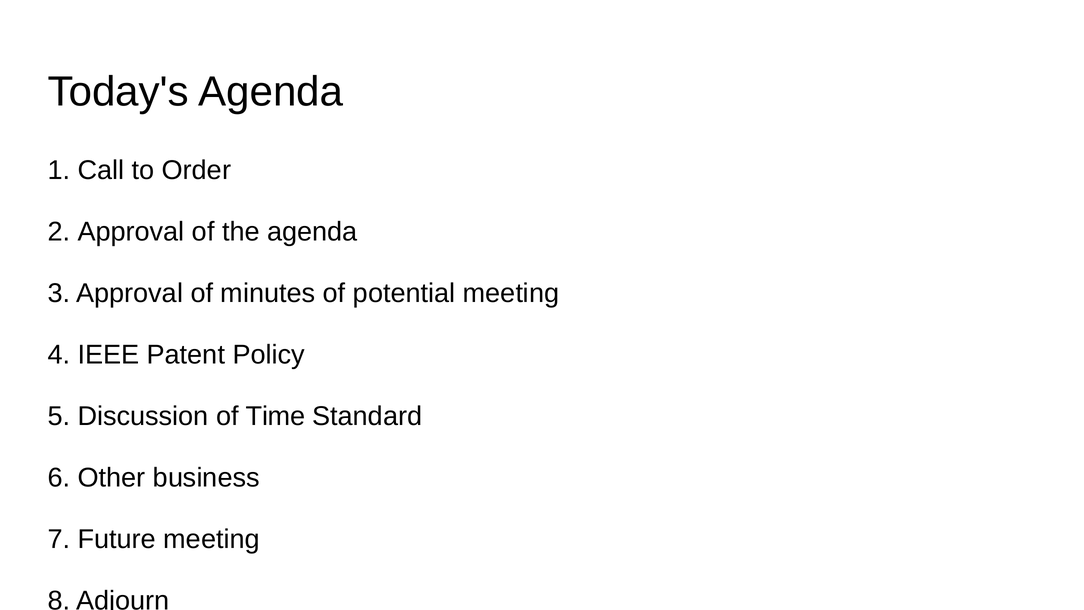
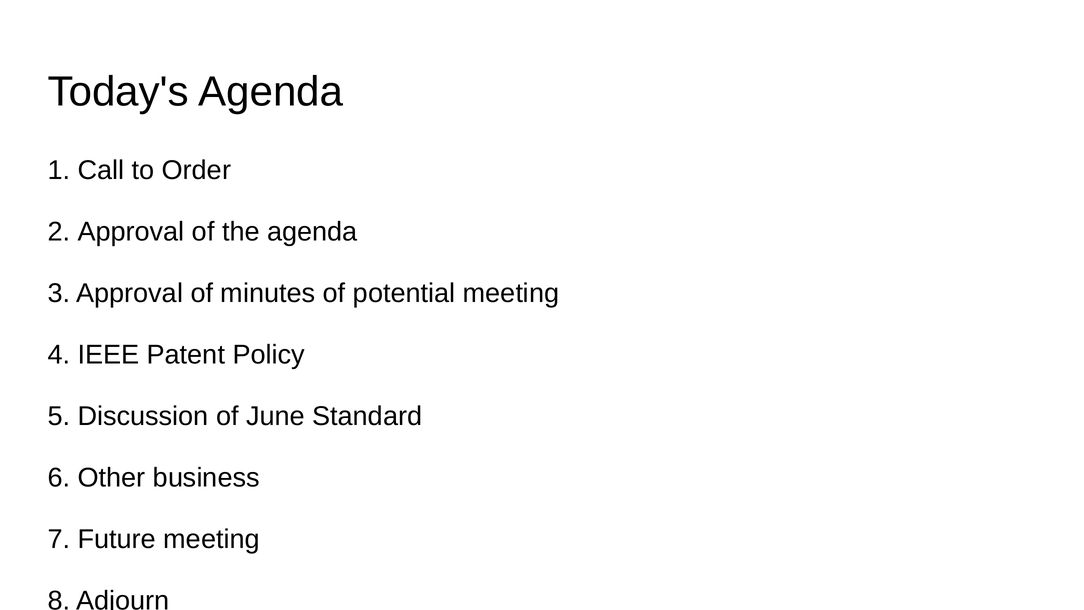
Time: Time -> June
